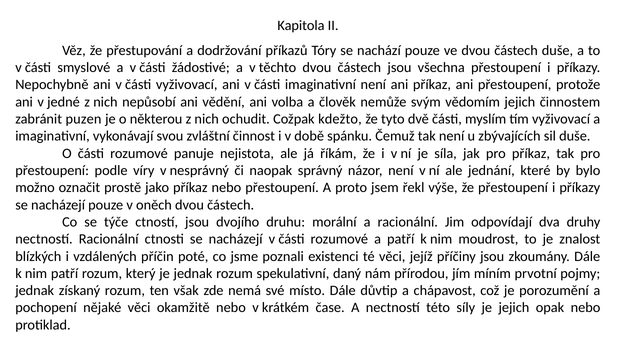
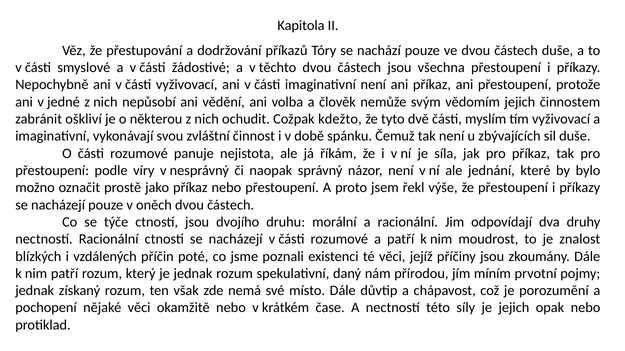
puzen: puzen -> oškliví
